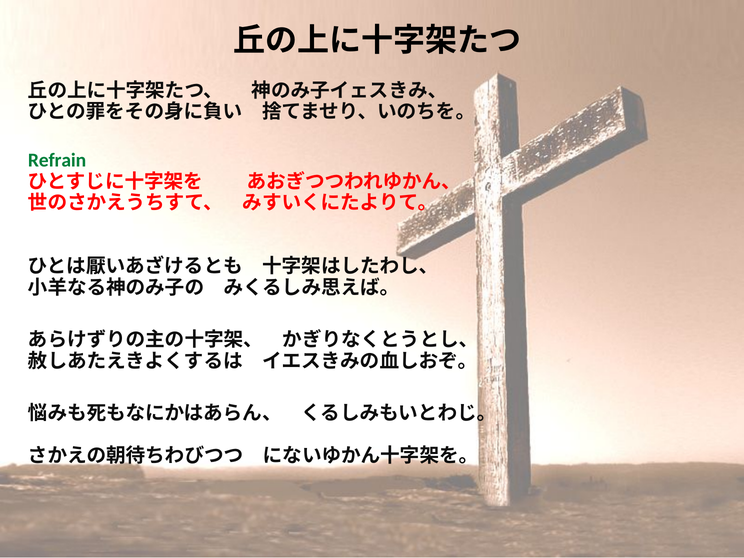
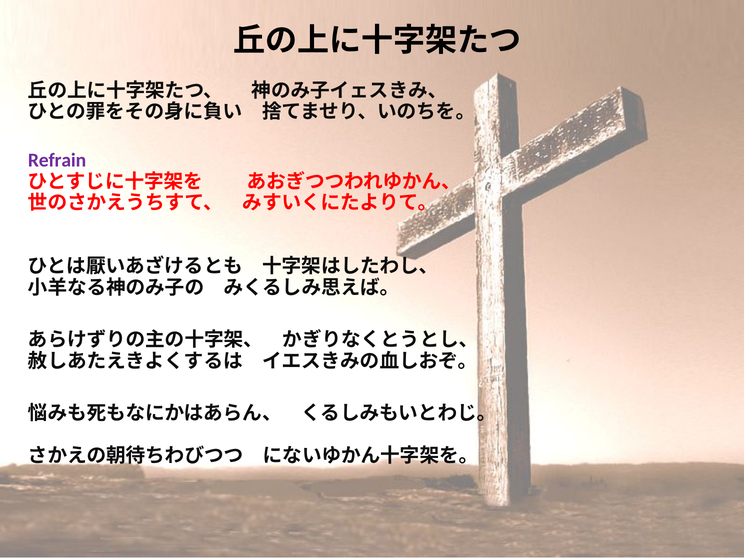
Refrain colour: green -> purple
